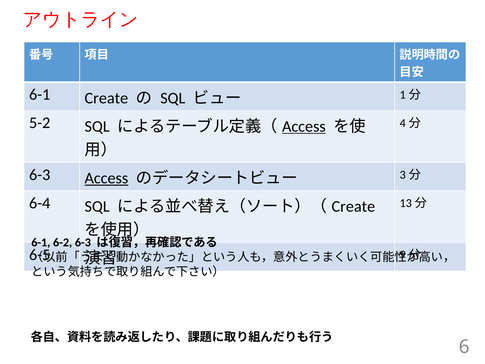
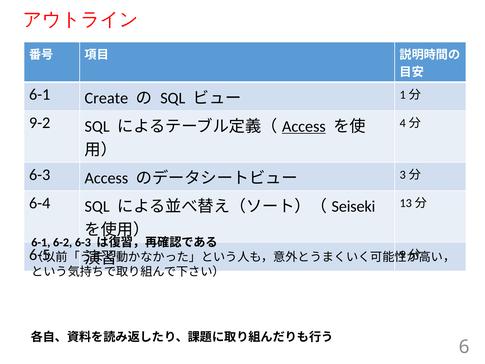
5-2: 5-2 -> 9-2
Access at (106, 178) underline: present -> none
Create at (353, 206): Create -> Seiseki
